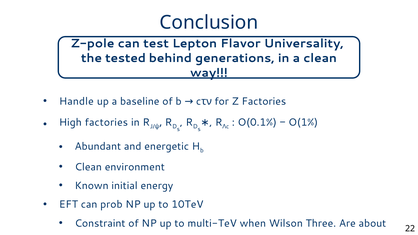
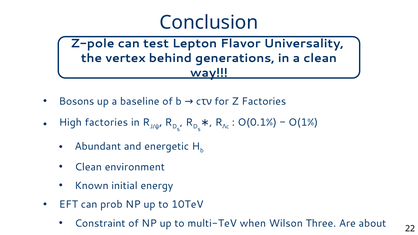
tested: tested -> vertex
Handle: Handle -> Bosons
